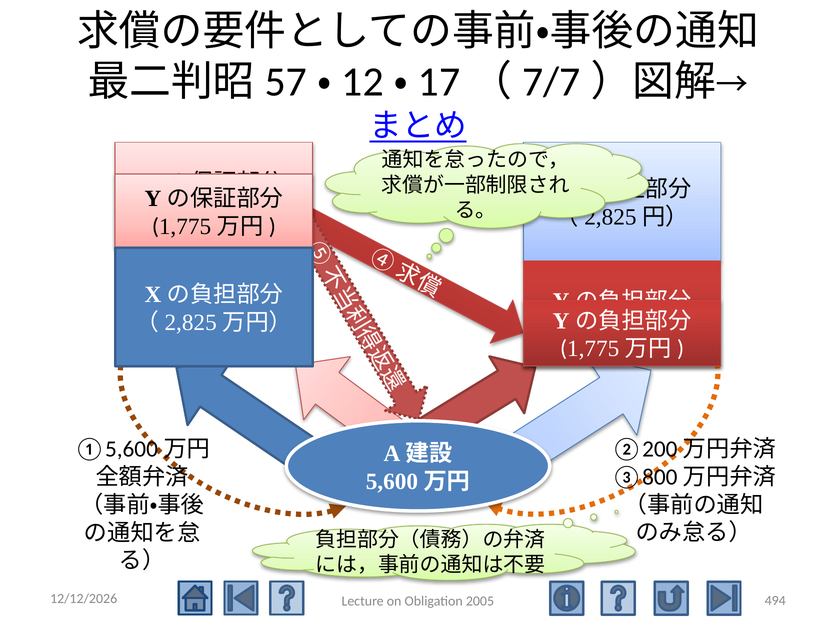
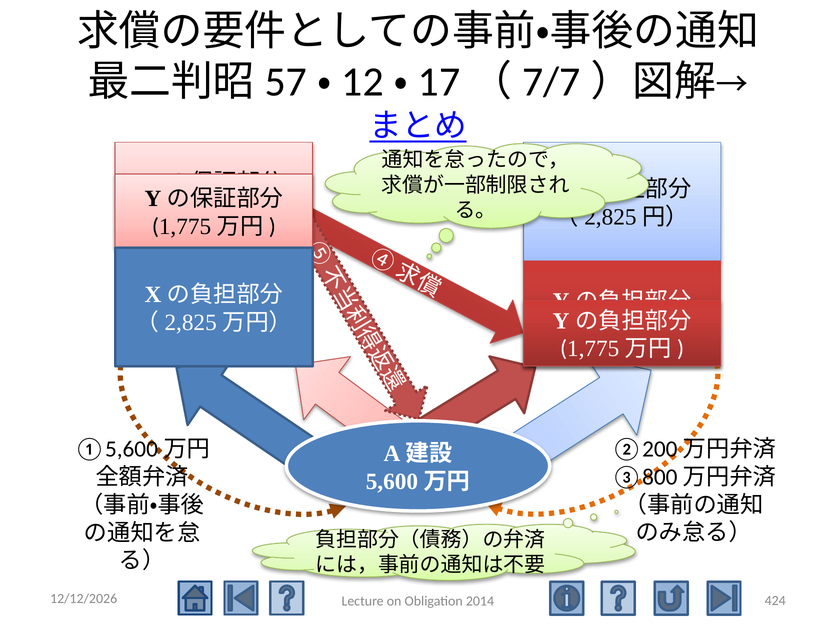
494: 494 -> 424
2005: 2005 -> 2014
